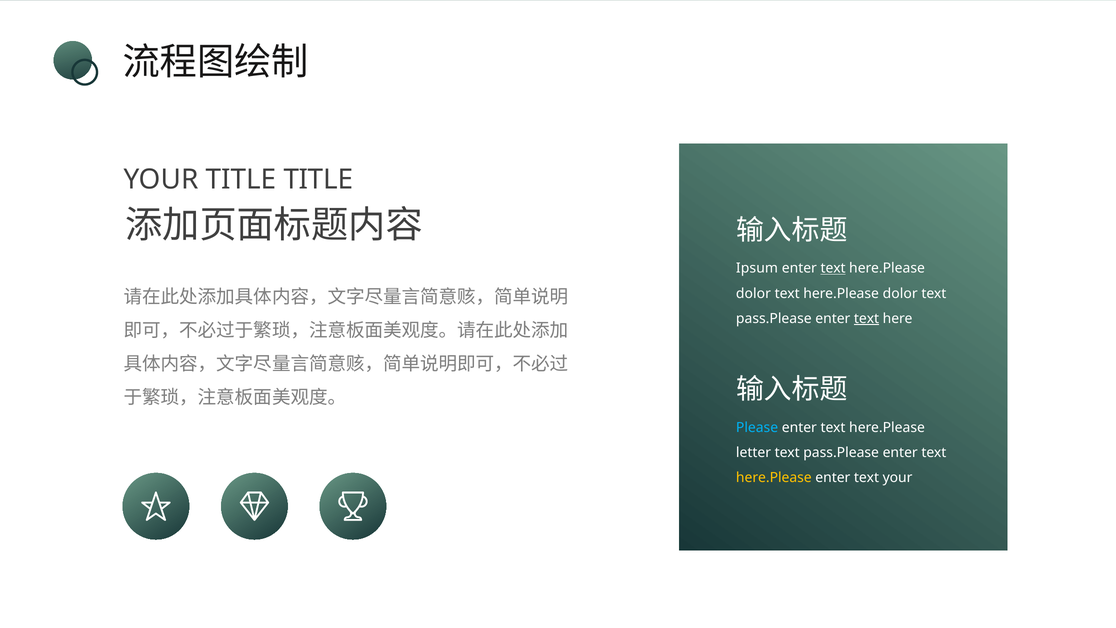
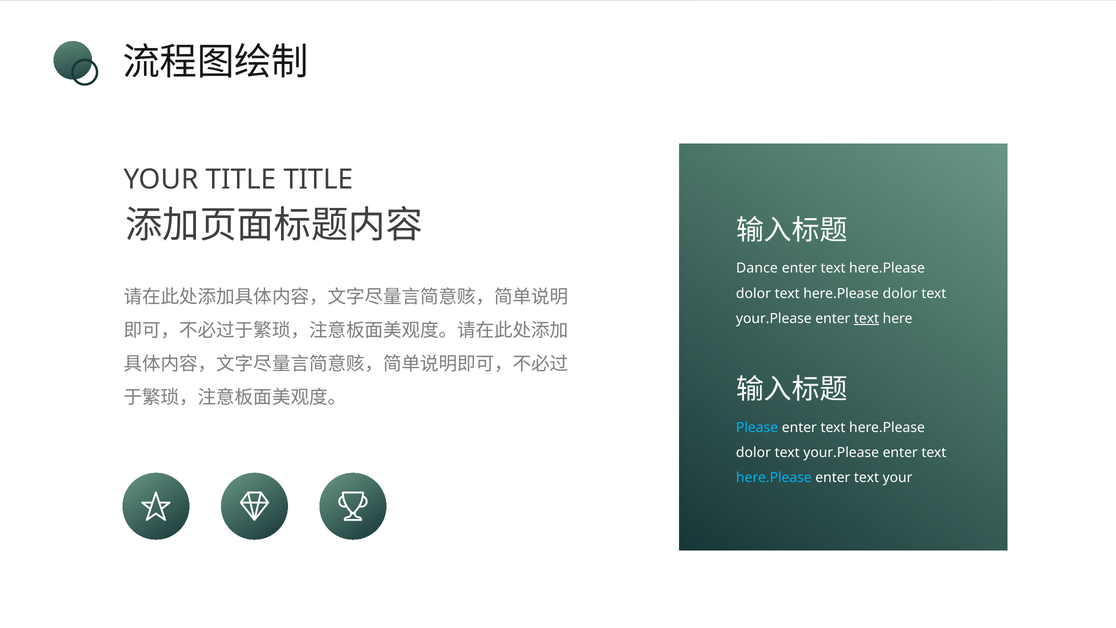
Ipsum: Ipsum -> Dance
text at (833, 268) underline: present -> none
pass.Please at (774, 318): pass.Please -> your.Please
letter at (754, 452): letter -> dolor
pass.Please at (841, 452): pass.Please -> your.Please
here.Please at (774, 477) colour: yellow -> light blue
